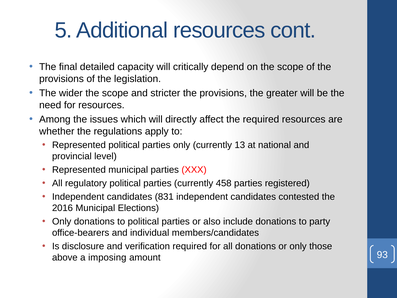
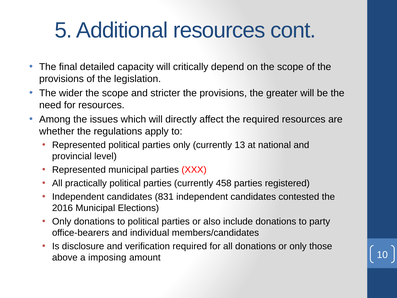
regulatory: regulatory -> practically
93: 93 -> 10
